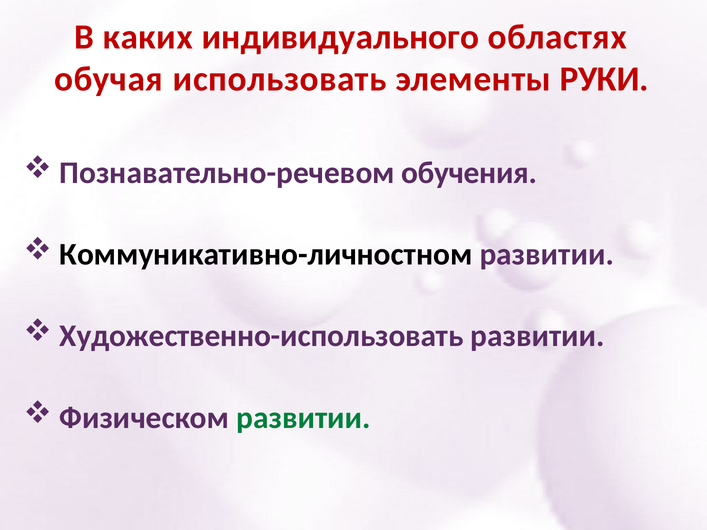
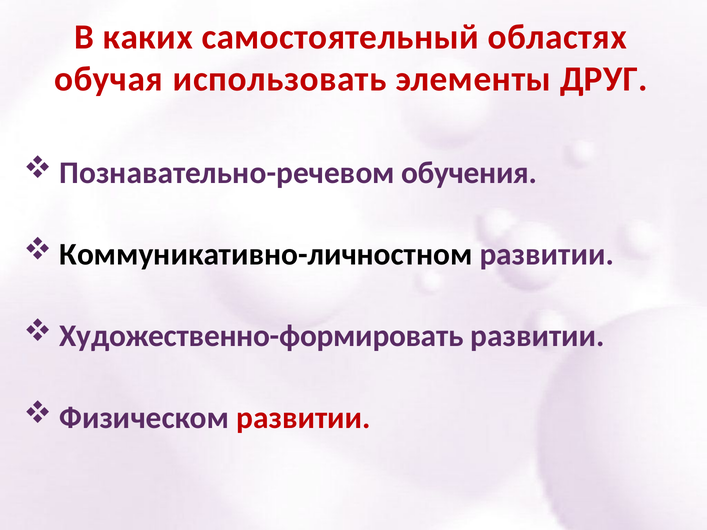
индивидуального: индивидуального -> самостоятельный
РУКИ: РУКИ -> ДРУГ
Художественно-использовать: Художественно-использовать -> Художественно-формировать
развитии at (303, 418) colour: green -> red
